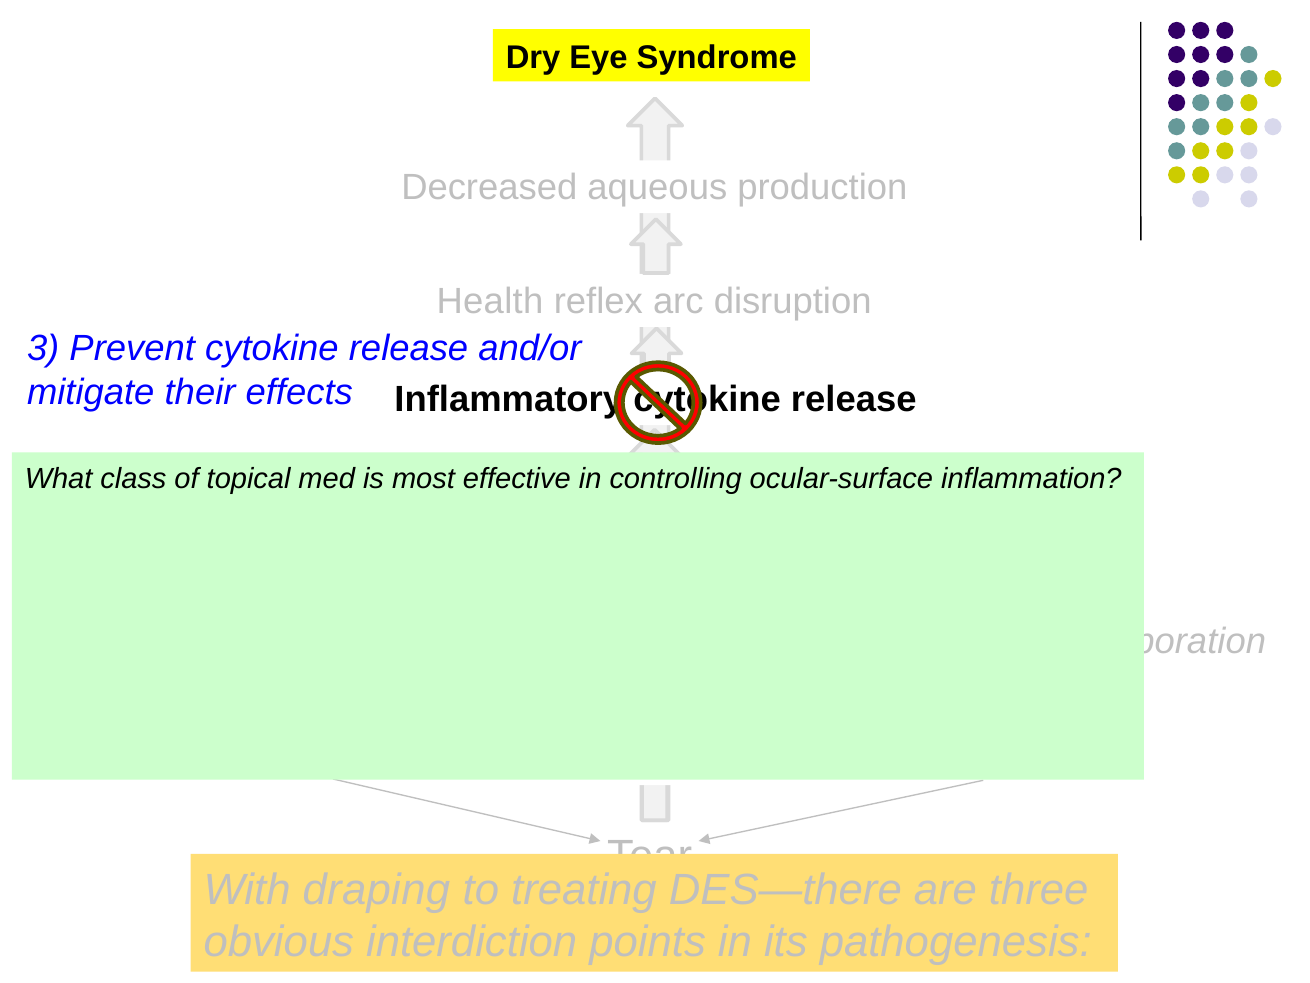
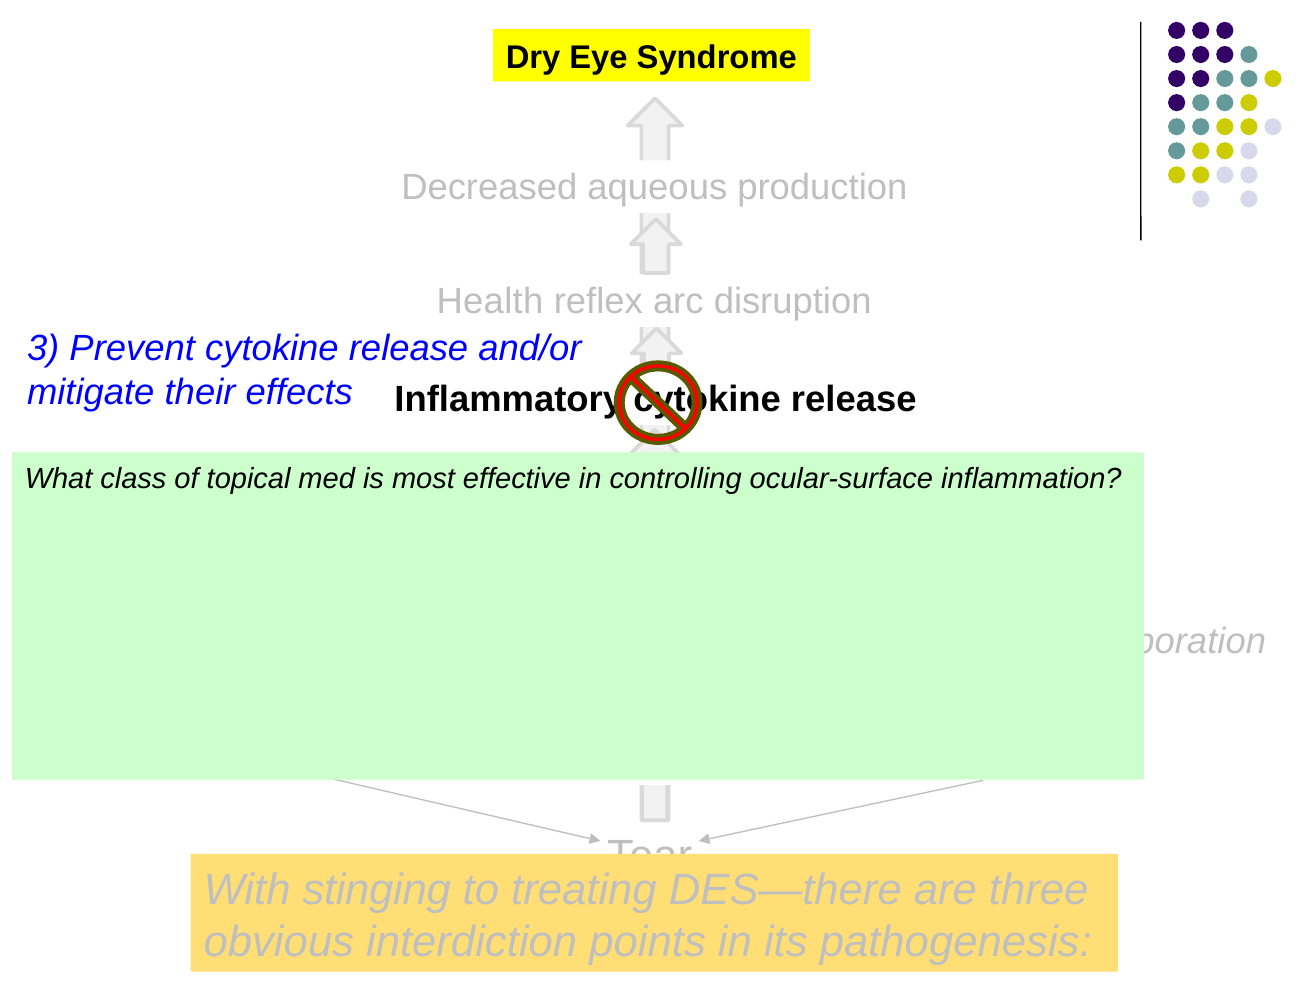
draping: draping -> stinging
